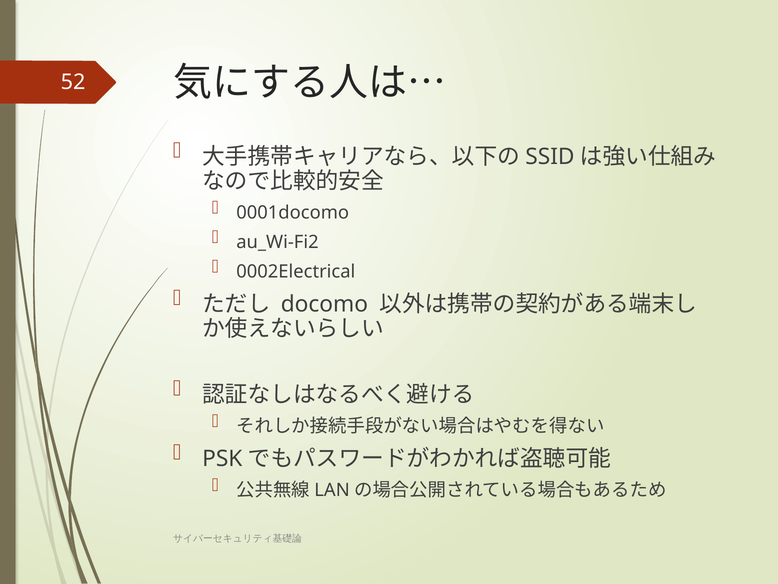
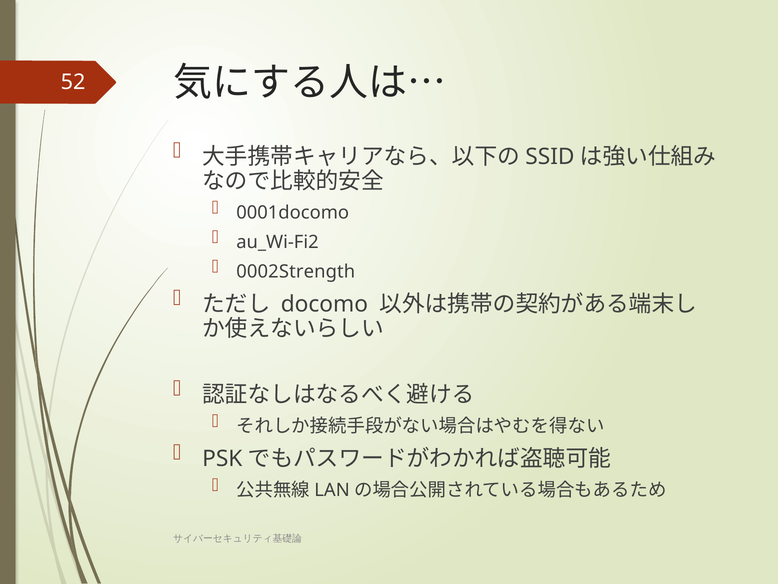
0002Electrical: 0002Electrical -> 0002Strength
